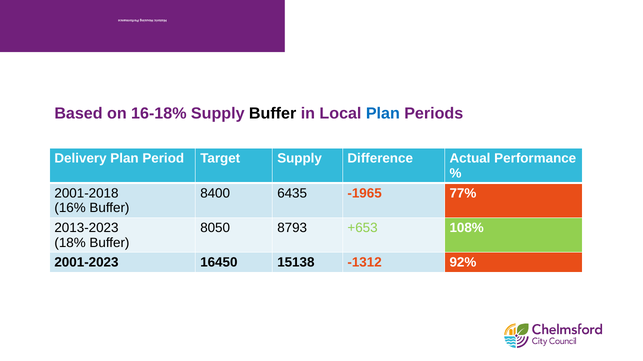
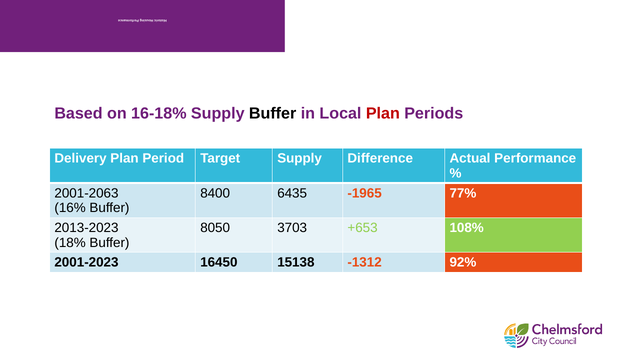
Plan at (383, 114) colour: blue -> red
2001-2018: 2001-2018 -> 2001-2063
8793: 8793 -> 3703
